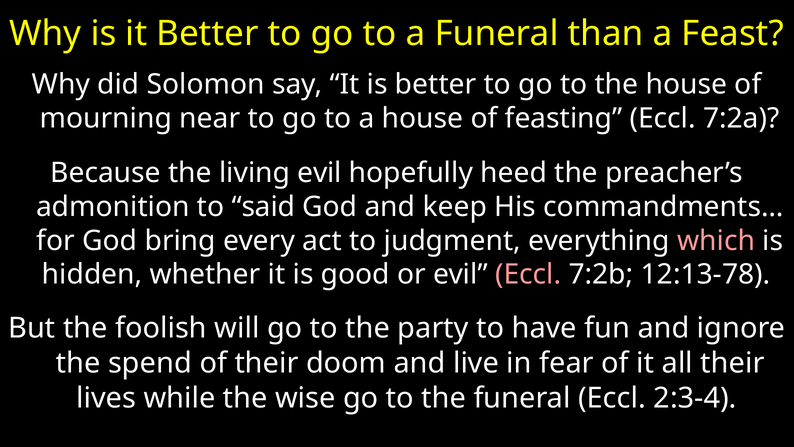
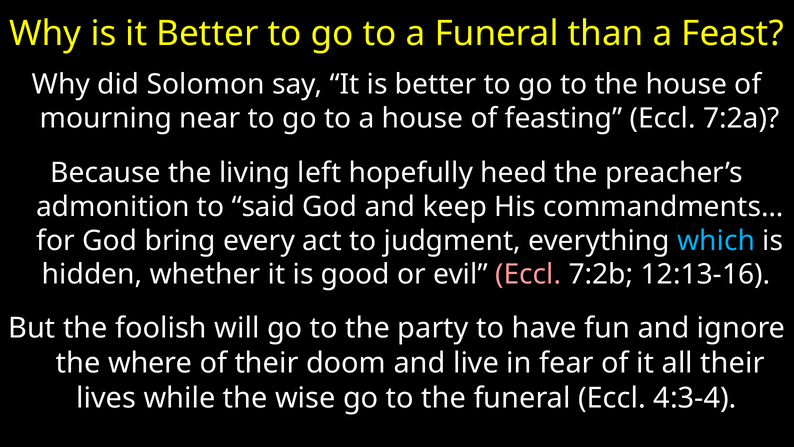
living evil: evil -> left
which colour: pink -> light blue
12:13-78: 12:13-78 -> 12:13-16
spend: spend -> where
2:3-4: 2:3-4 -> 4:3-4
